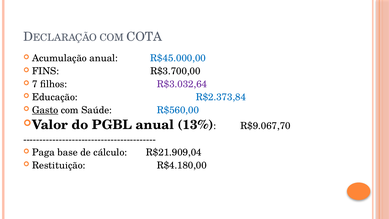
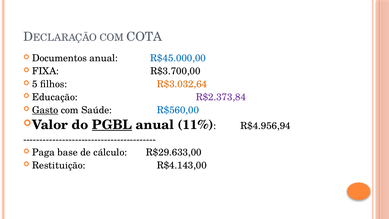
Acumulação: Acumulação -> Documentos
FINS: FINS -> FIXA
7: 7 -> 5
R$3.032,64 colour: purple -> orange
R$2.373,84 colour: blue -> purple
PGBL underline: none -> present
13%: 13% -> 11%
R$9.067,70: R$9.067,70 -> R$4.956,94
R$21.909,04: R$21.909,04 -> R$29.633,00
R$4.180,00: R$4.180,00 -> R$4.143,00
